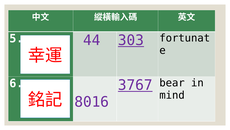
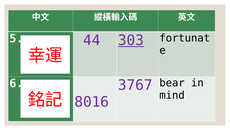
3767 underline: present -> none
